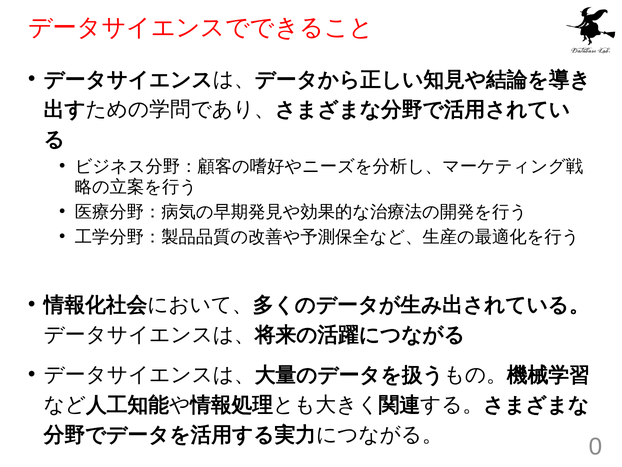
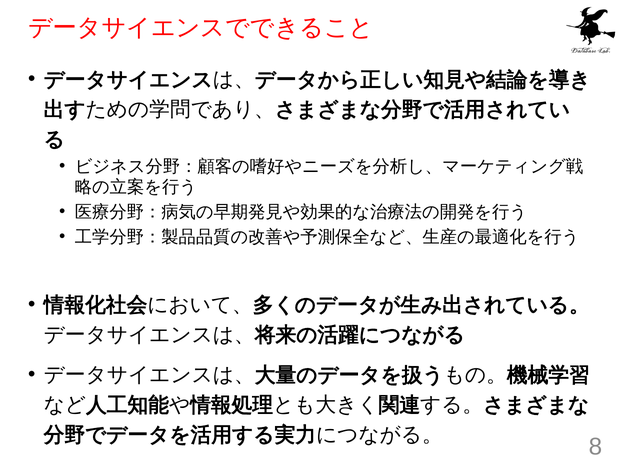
0: 0 -> 8
